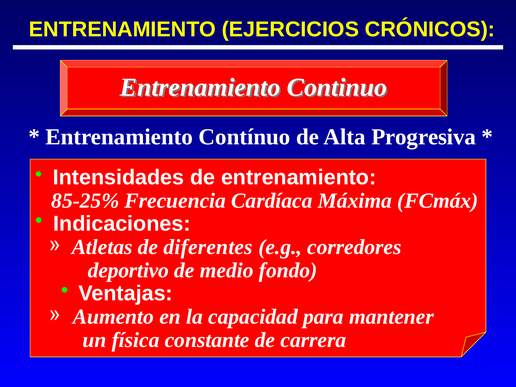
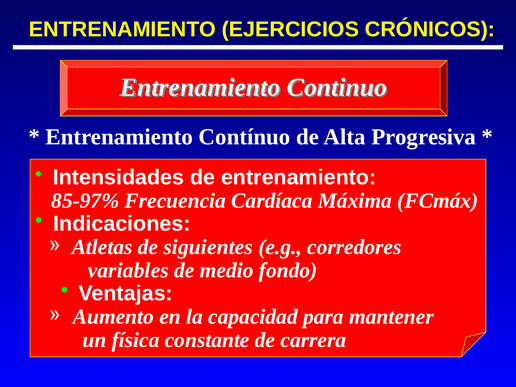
85-25%: 85-25% -> 85-97%
diferentes: diferentes -> siguientes
deportivo: deportivo -> variables
